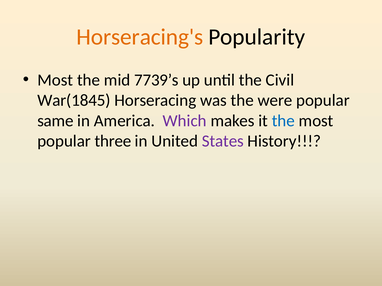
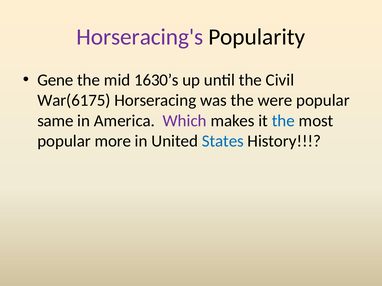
Horseracing's colour: orange -> purple
Most at (55, 80): Most -> Gene
7739’s: 7739’s -> 1630’s
War(1845: War(1845 -> War(6175
three: three -> more
States colour: purple -> blue
